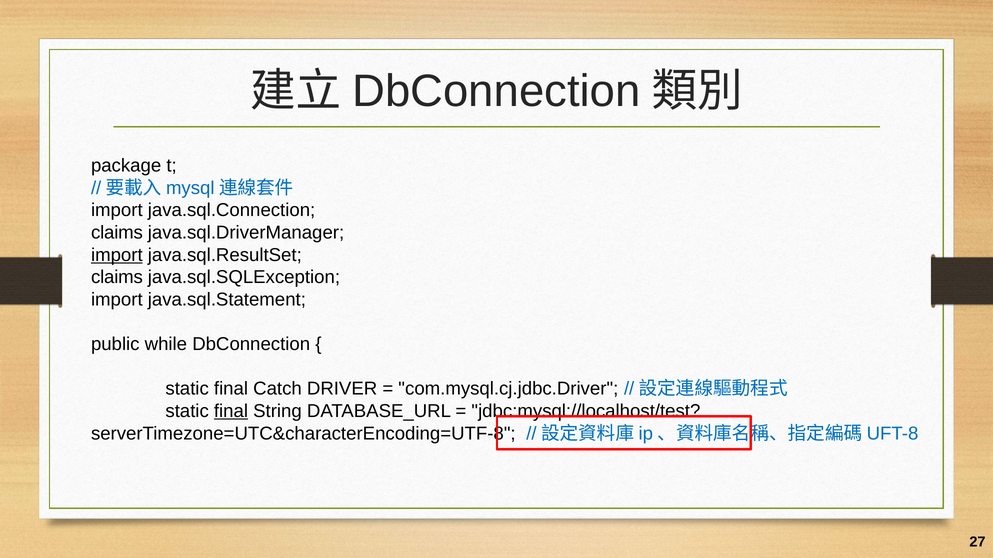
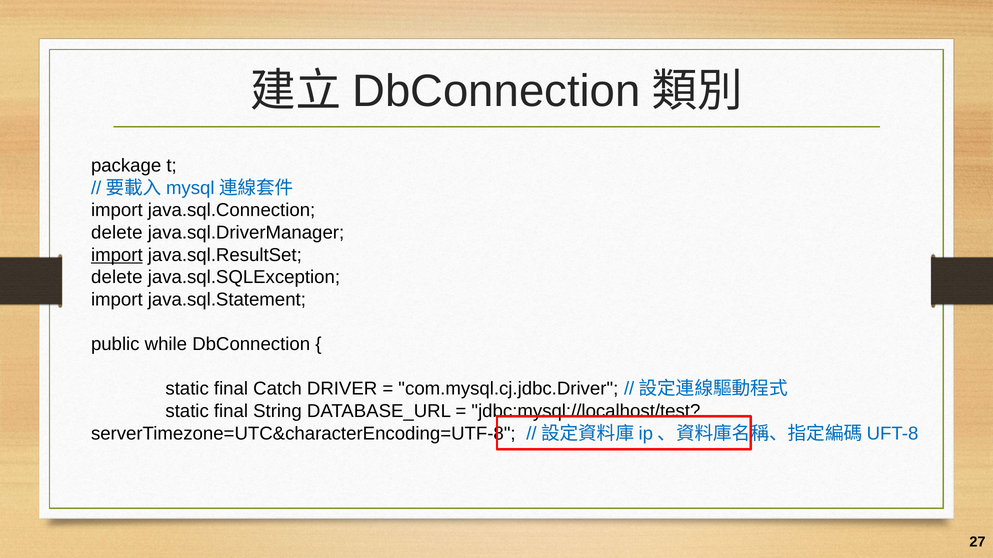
claims at (117, 233): claims -> delete
claims at (117, 277): claims -> delete
final at (231, 412) underline: present -> none
